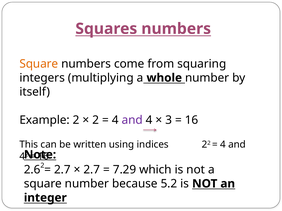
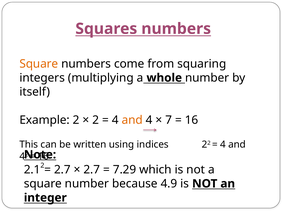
and at (132, 120) colour: purple -> orange
3: 3 -> 7
2.6: 2.6 -> 2.1
5.2: 5.2 -> 4.9
